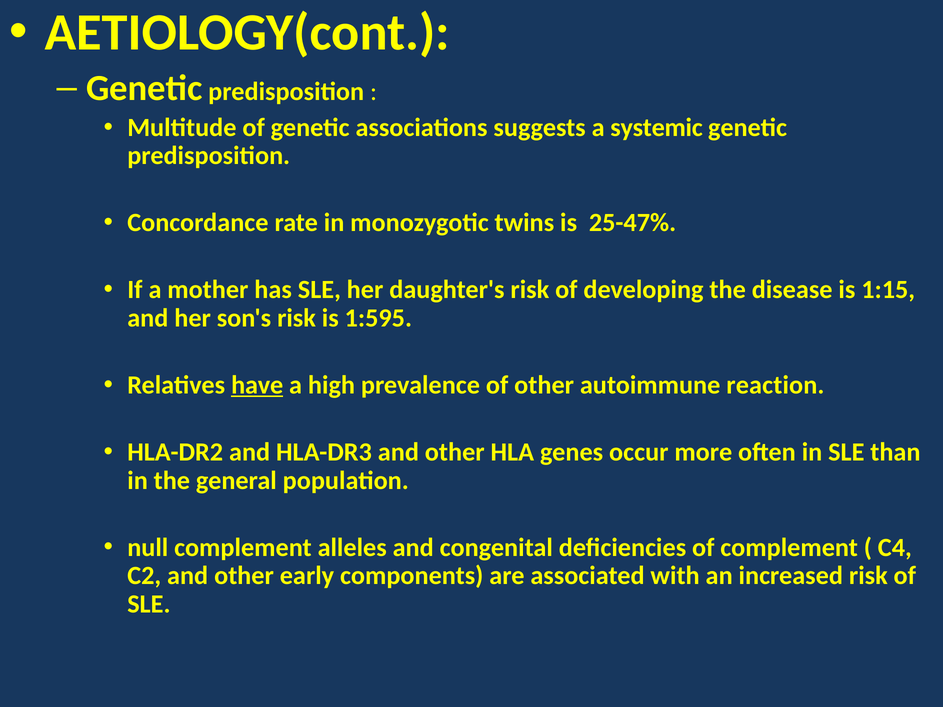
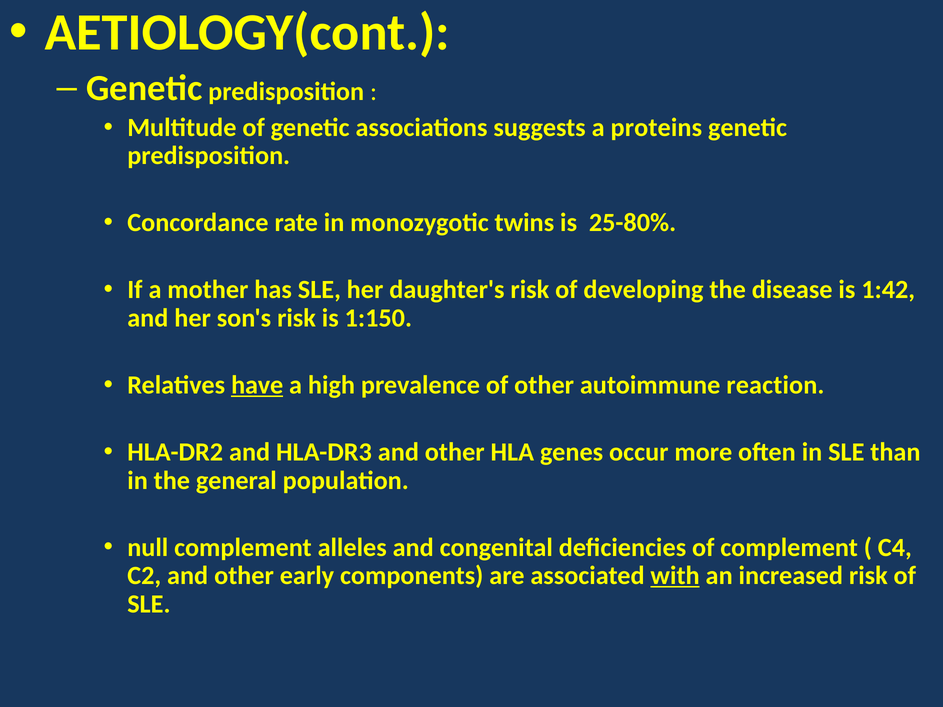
systemic: systemic -> proteins
25-47%: 25-47% -> 25-80%
1:15: 1:15 -> 1:42
1:595: 1:595 -> 1:150
with underline: none -> present
